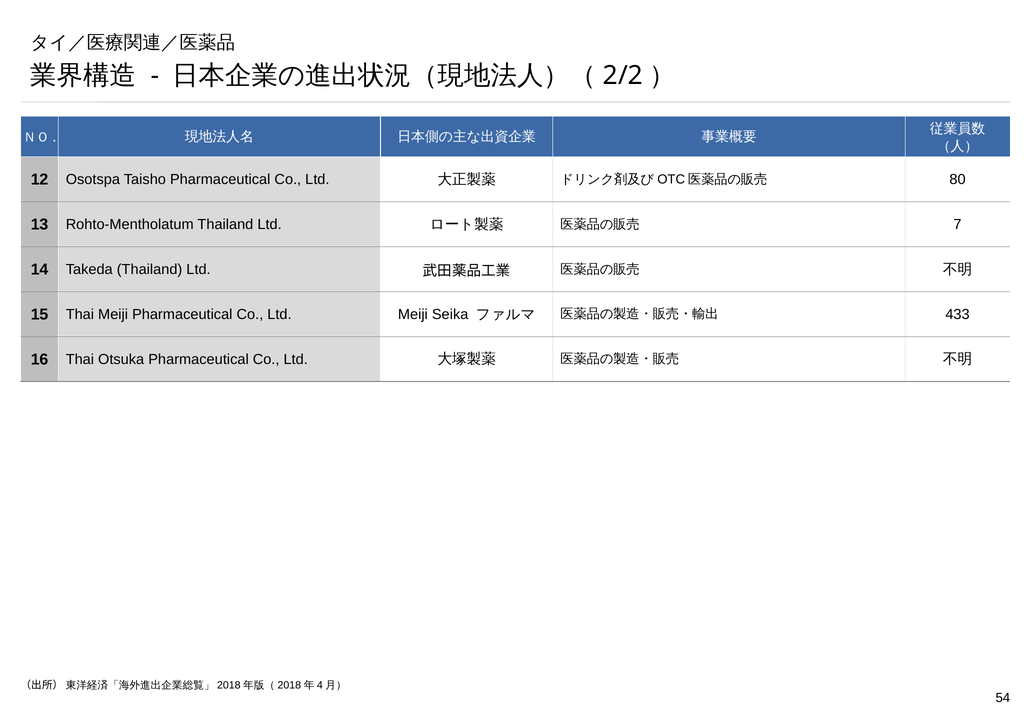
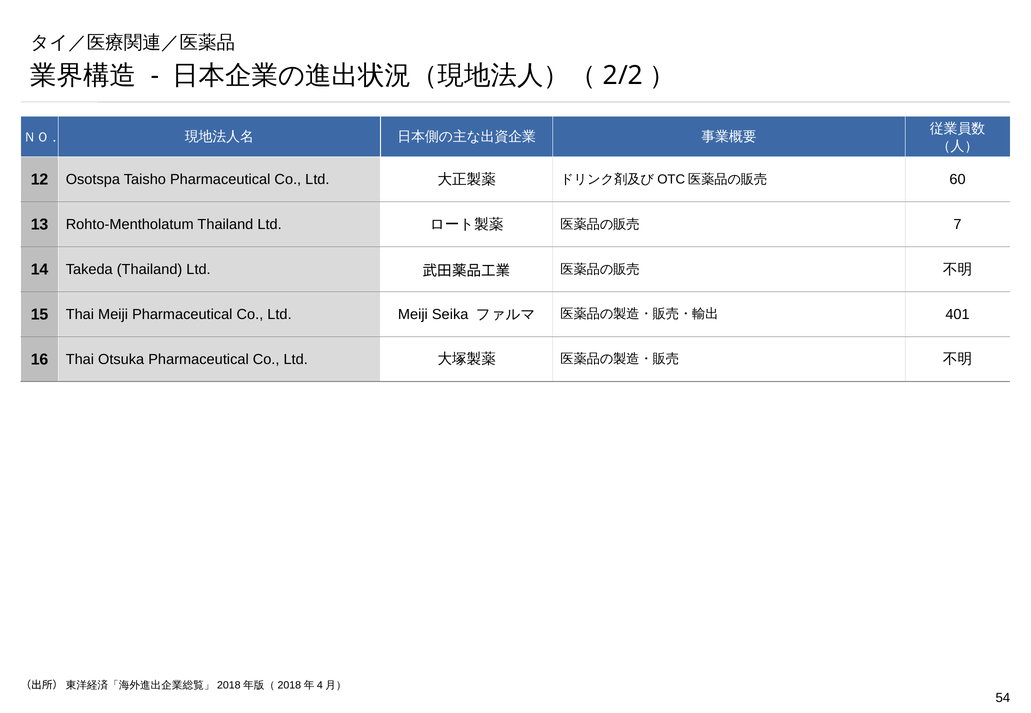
80: 80 -> 60
433: 433 -> 401
